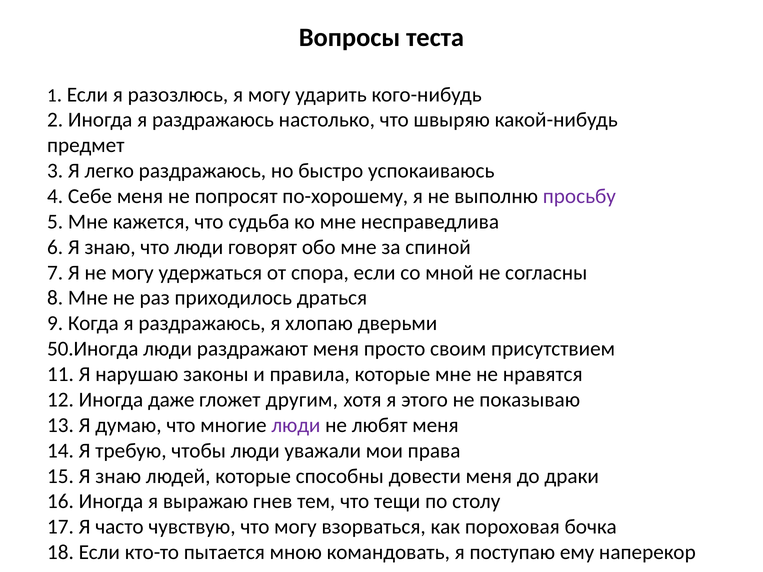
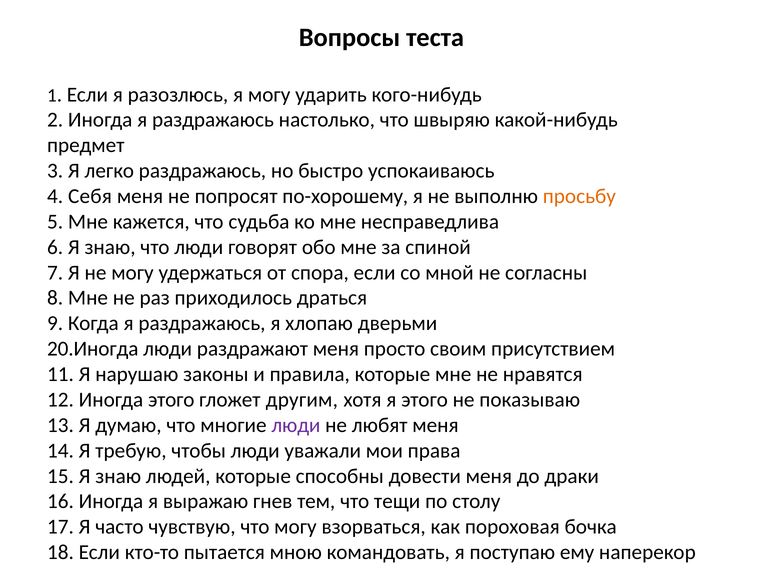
Себе: Себе -> Себя
просьбу colour: purple -> orange
50.Иногда: 50.Иногда -> 20.Иногда
Иногда даже: даже -> этого
